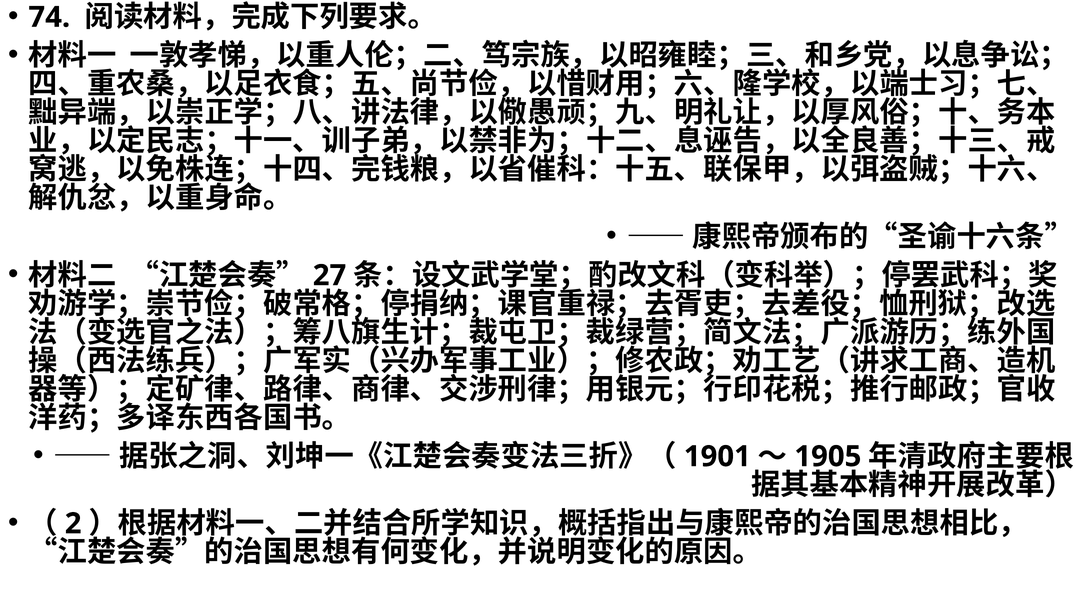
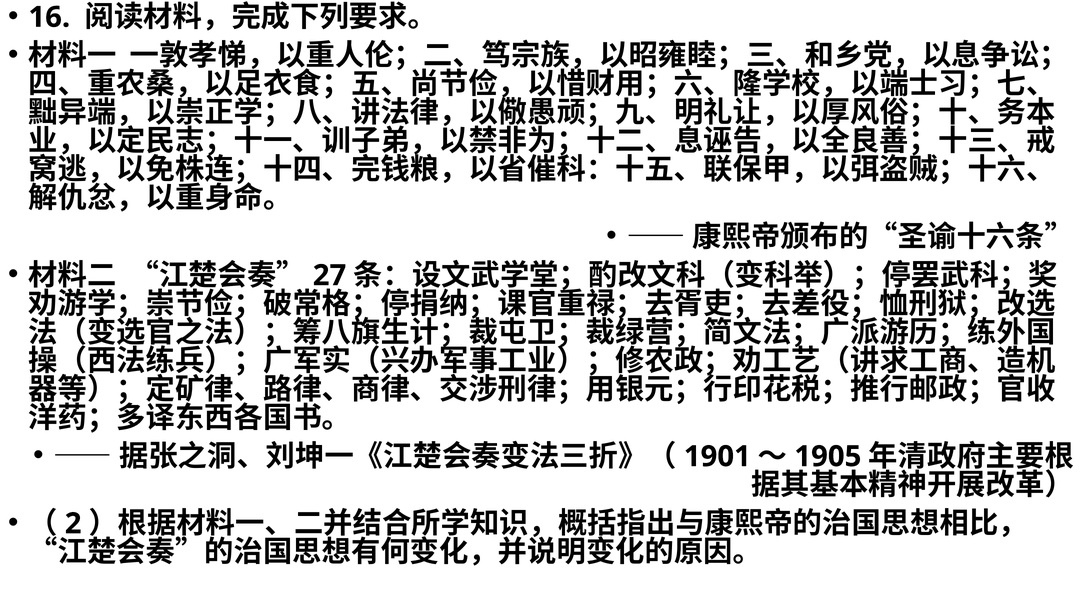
74: 74 -> 16
